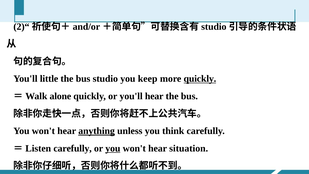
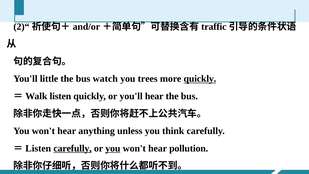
studio at (214, 27): studio -> traffic
bus studio: studio -> watch
keep: keep -> trees
Walk alone: alone -> listen
anything underline: present -> none
carefully at (73, 148) underline: none -> present
situation: situation -> pollution
